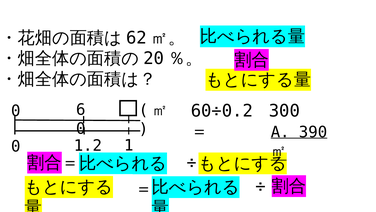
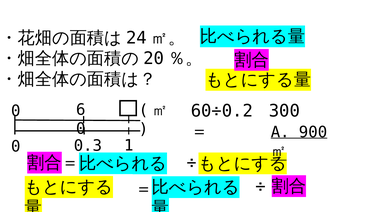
62: 62 -> 24
390: 390 -> 900
1.2: 1.2 -> 0.3
